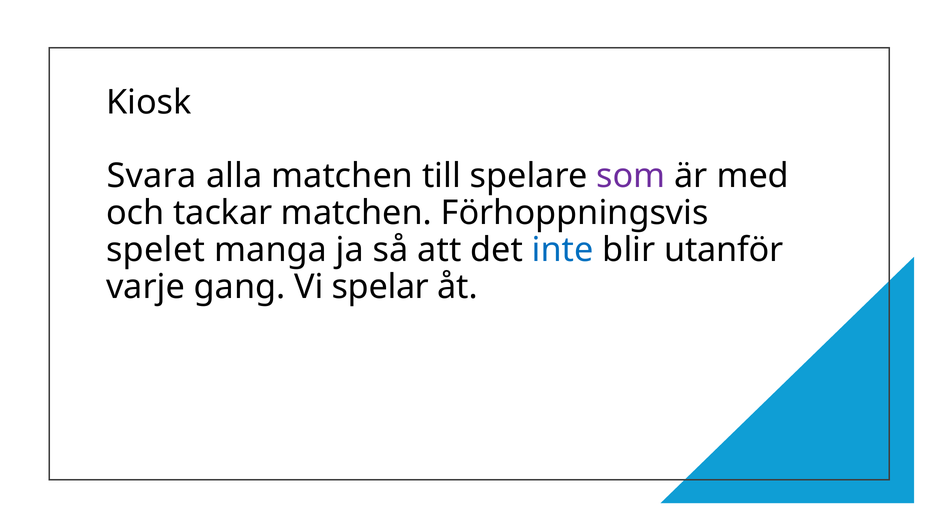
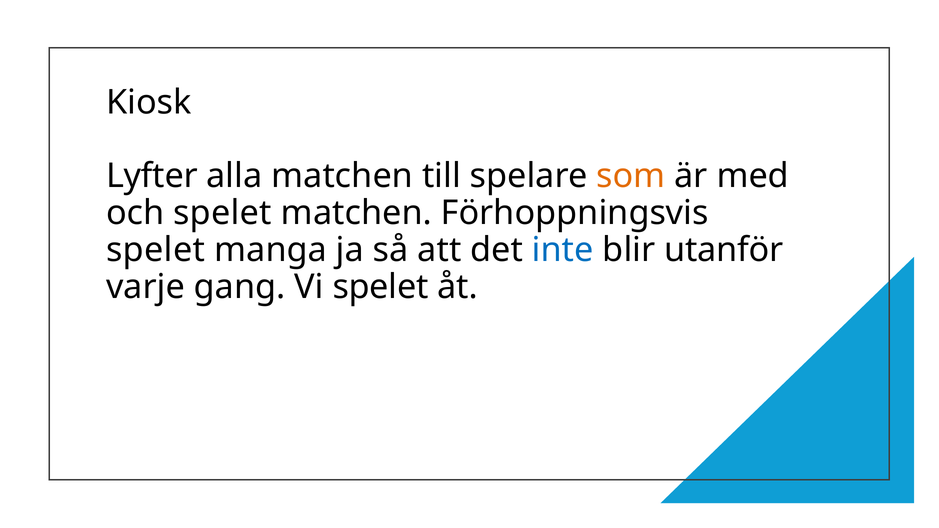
Svara: Svara -> Lyfter
som colour: purple -> orange
och tackar: tackar -> spelet
Vi spelar: spelar -> spelet
